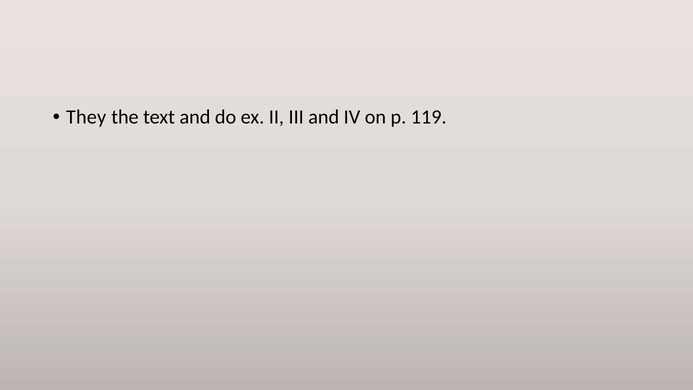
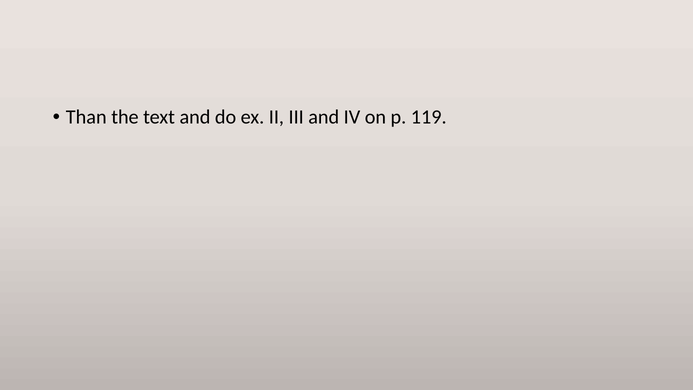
They: They -> Than
